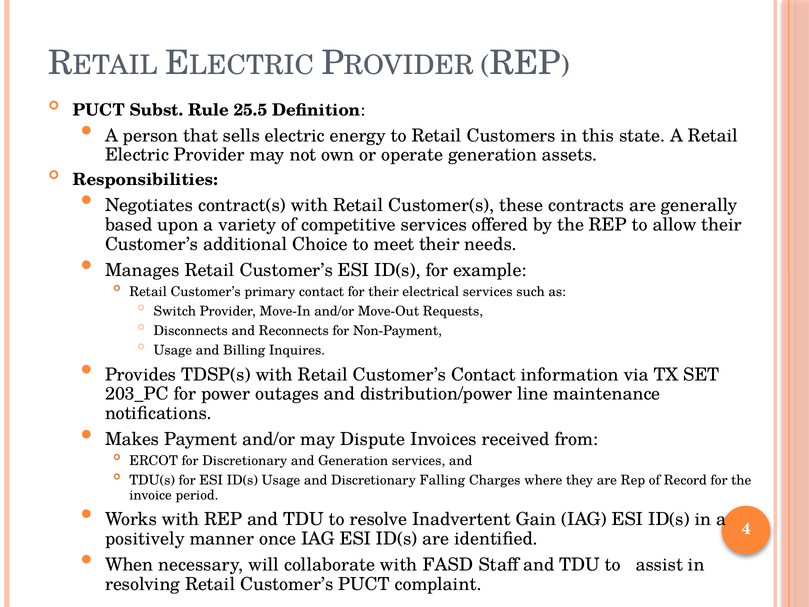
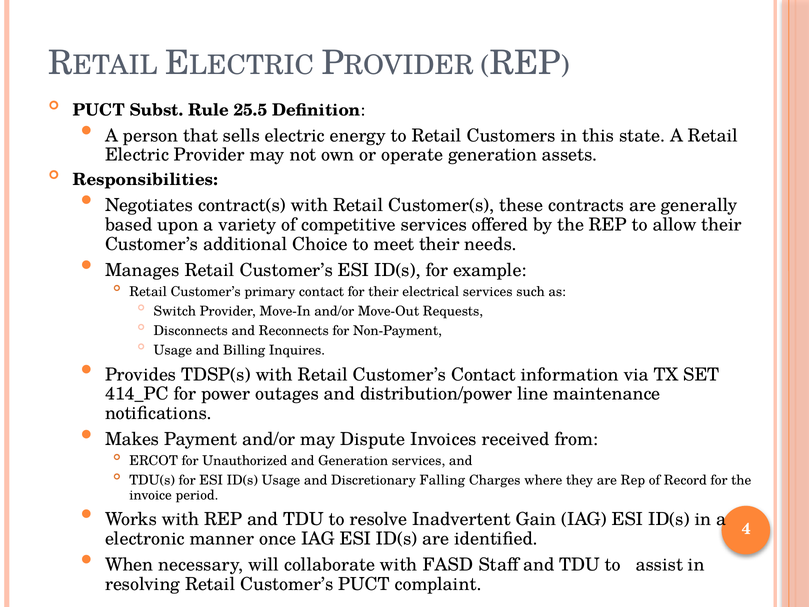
203_PC: 203_PC -> 414_PC
for Discretionary: Discretionary -> Unauthorized
positively: positively -> electronic
